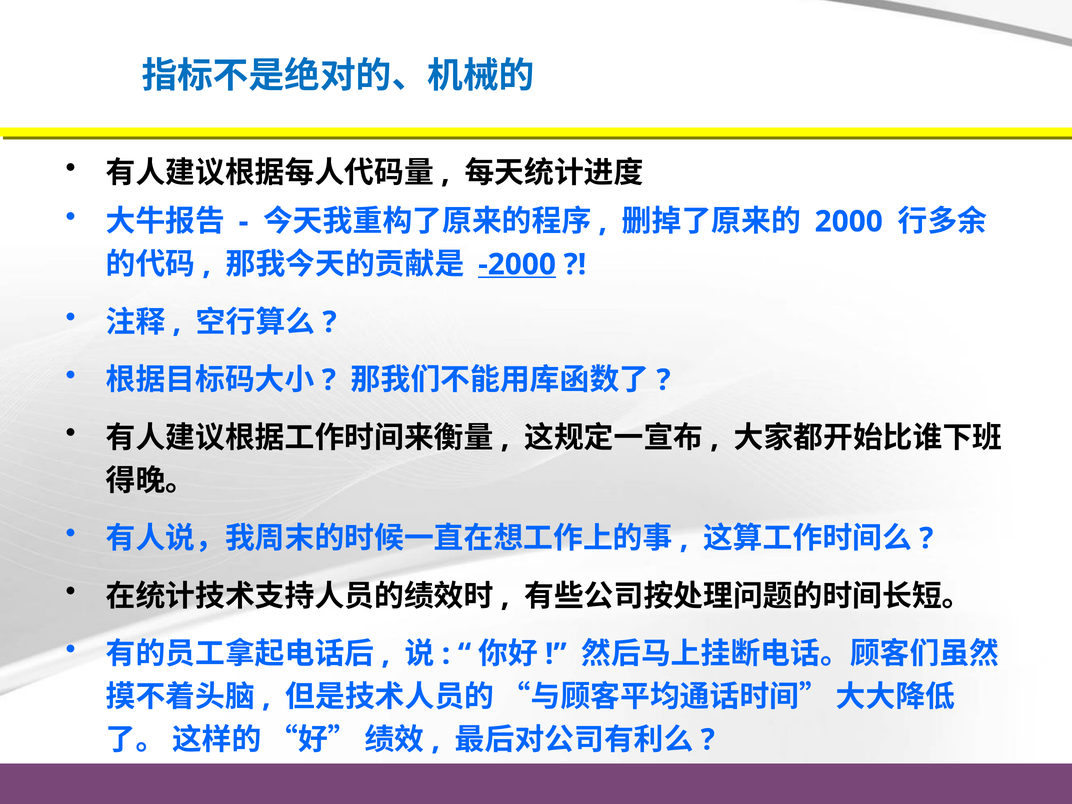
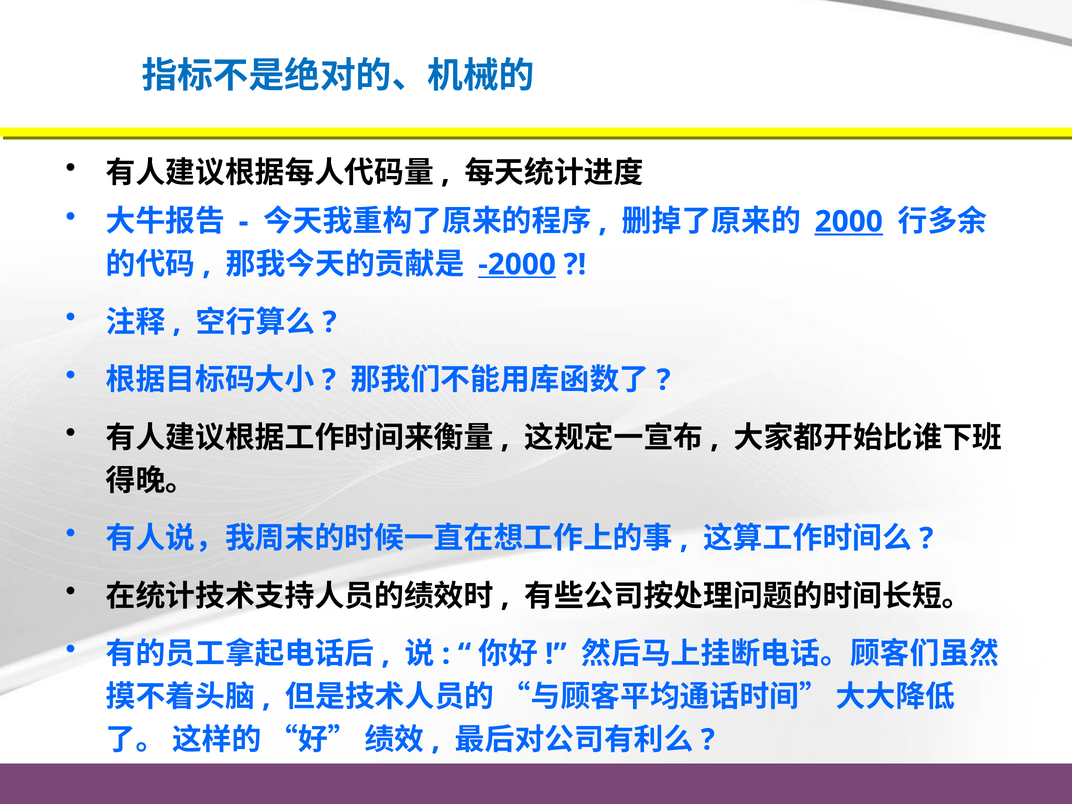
2000 underline: none -> present
